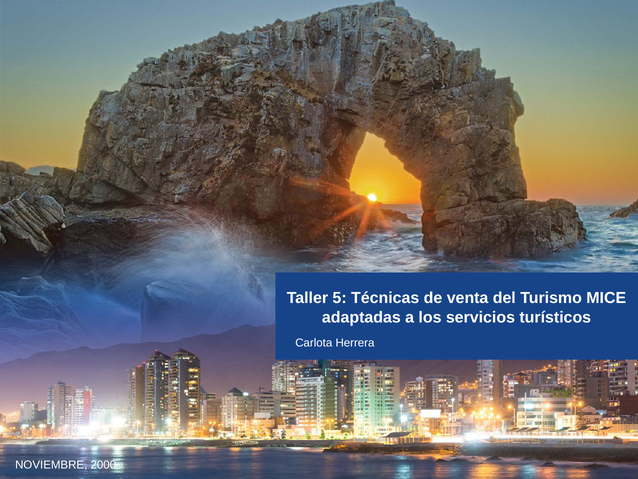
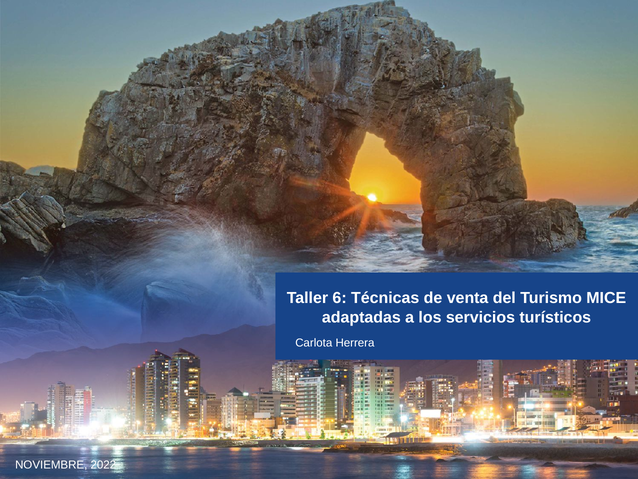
5: 5 -> 6
2000: 2000 -> 2022
